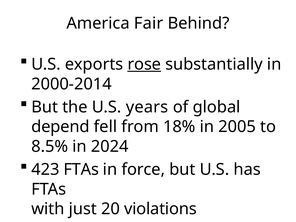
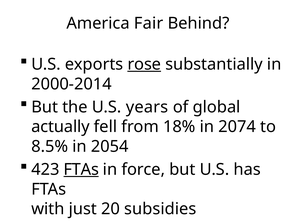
depend: depend -> actually
2005: 2005 -> 2074
2024: 2024 -> 2054
FTAs at (81, 169) underline: none -> present
violations: violations -> subsidies
